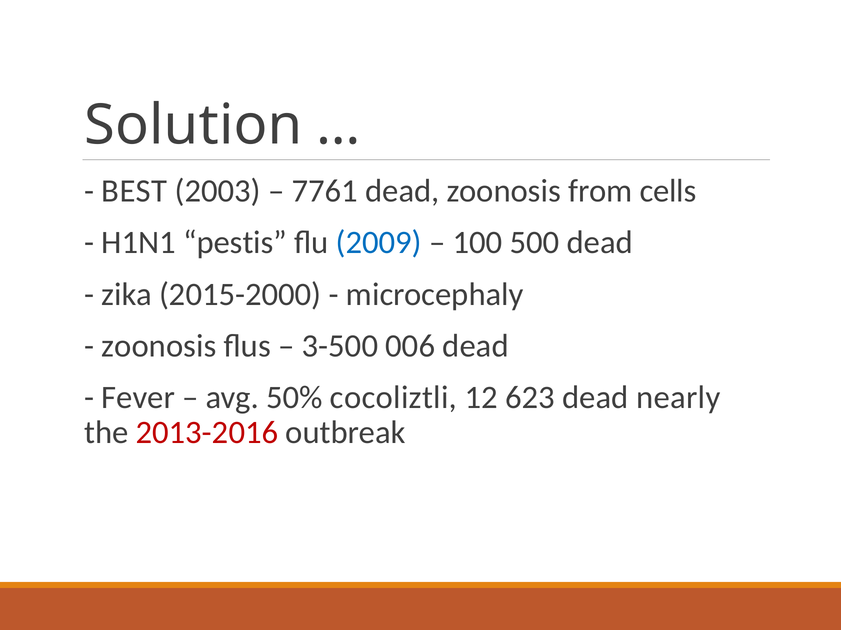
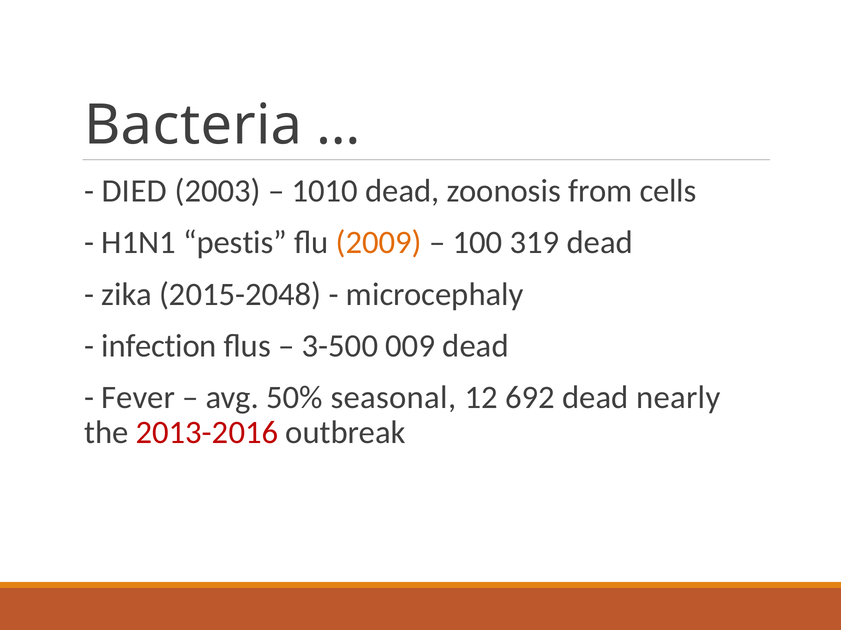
Solution: Solution -> Bacteria
BEST: BEST -> DIED
7761: 7761 -> 1010
2009 colour: blue -> orange
500: 500 -> 319
2015-2000: 2015-2000 -> 2015-2048
zoonosis at (159, 346): zoonosis -> infection
006: 006 -> 009
cocoliztli: cocoliztli -> seasonal
623: 623 -> 692
